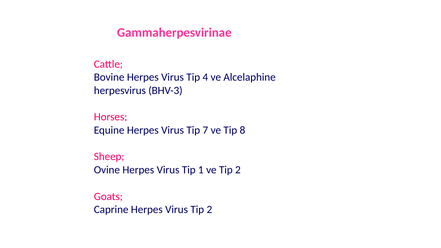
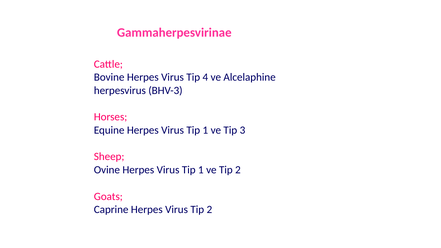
7 at (205, 130): 7 -> 1
8: 8 -> 3
